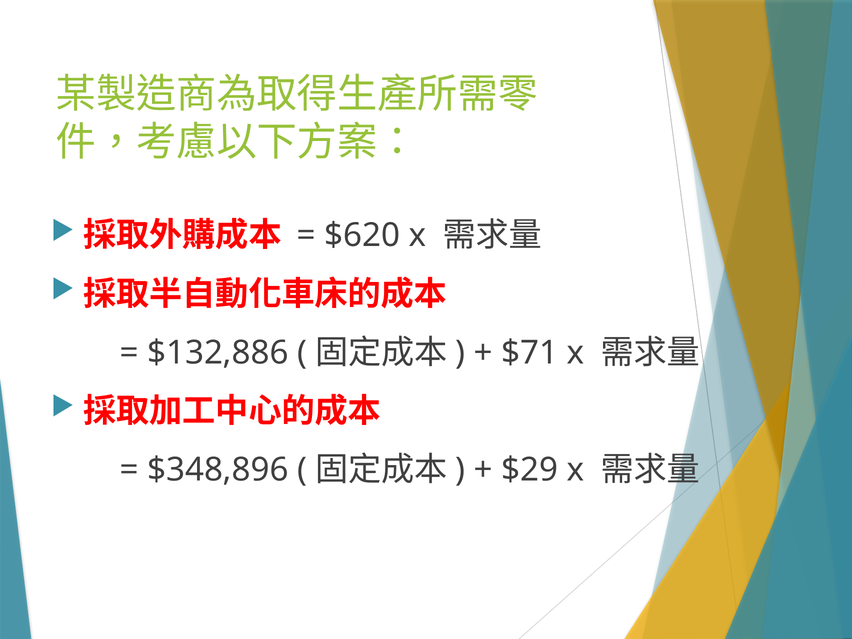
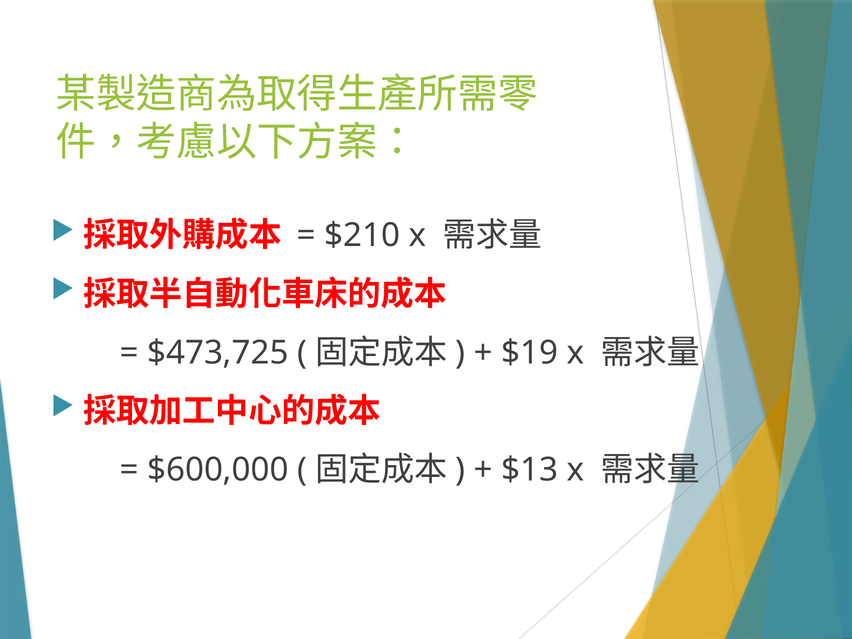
$620: $620 -> $210
$132,886: $132,886 -> $473,725
$71: $71 -> $19
$348,896: $348,896 -> $600,000
$29: $29 -> $13
